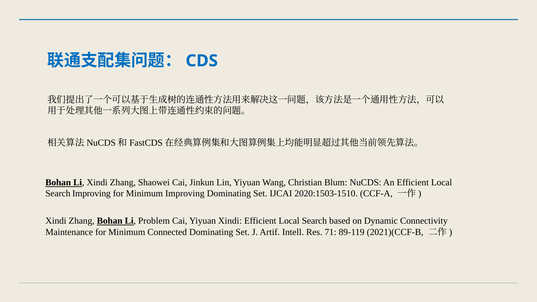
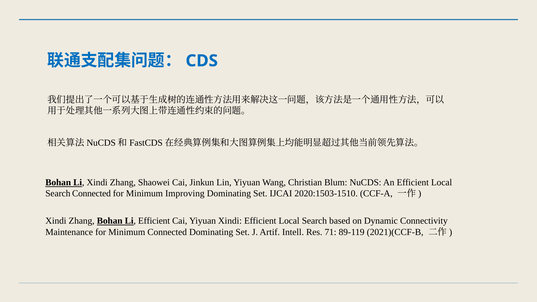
Search Improving: Improving -> Connected
Li Problem: Problem -> Efficient
